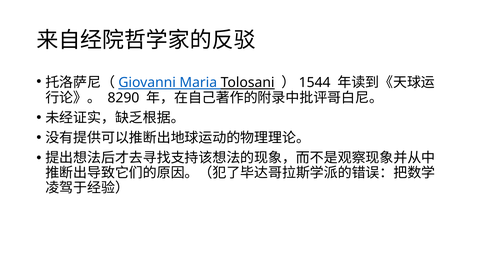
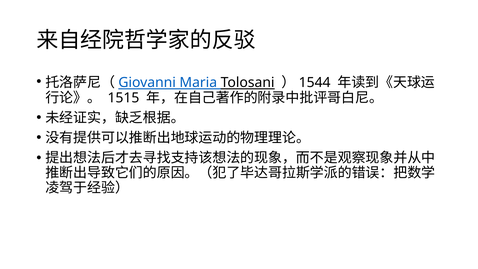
8290: 8290 -> 1515
